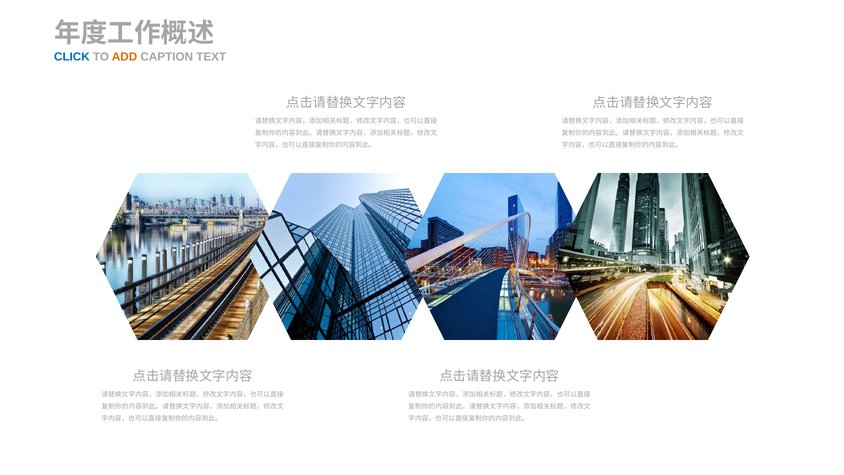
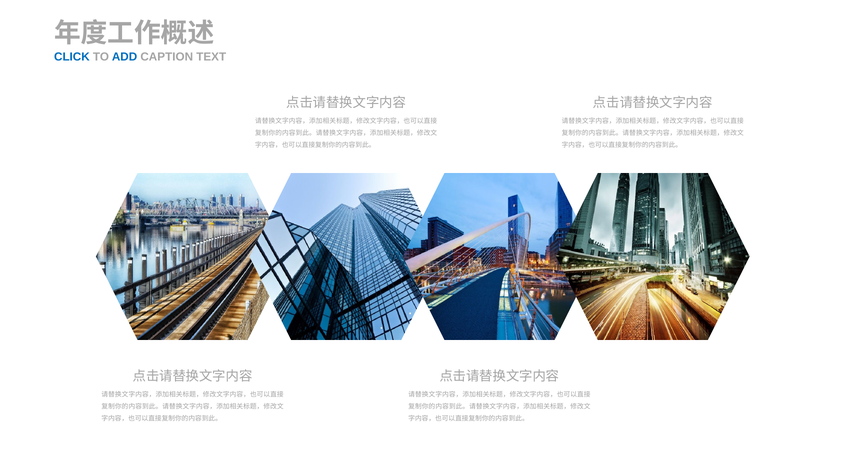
ADD colour: orange -> blue
